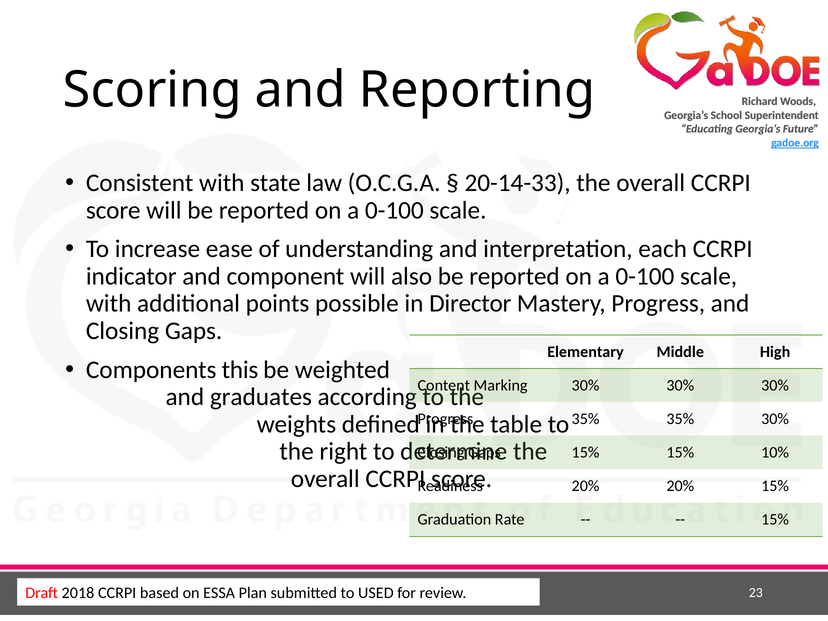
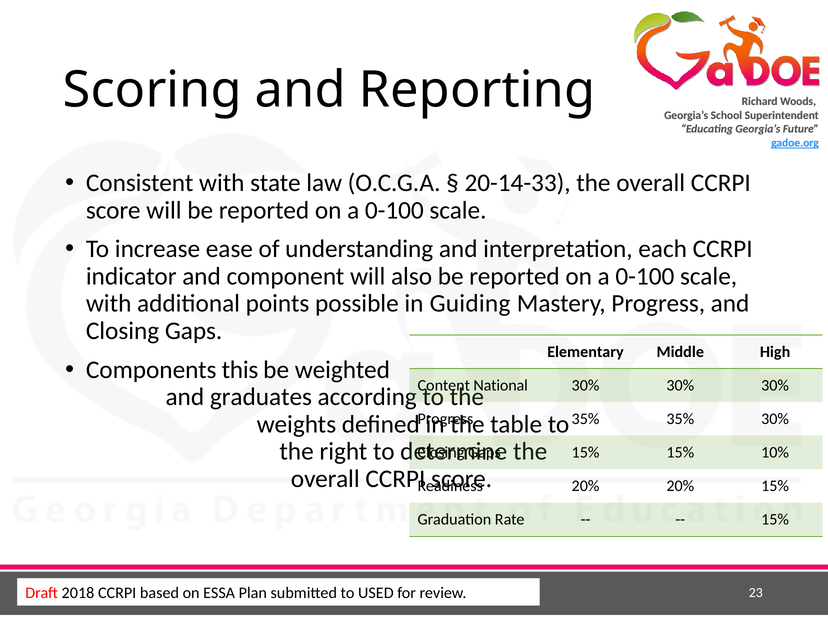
Director: Director -> Guiding
Marking: Marking -> National
